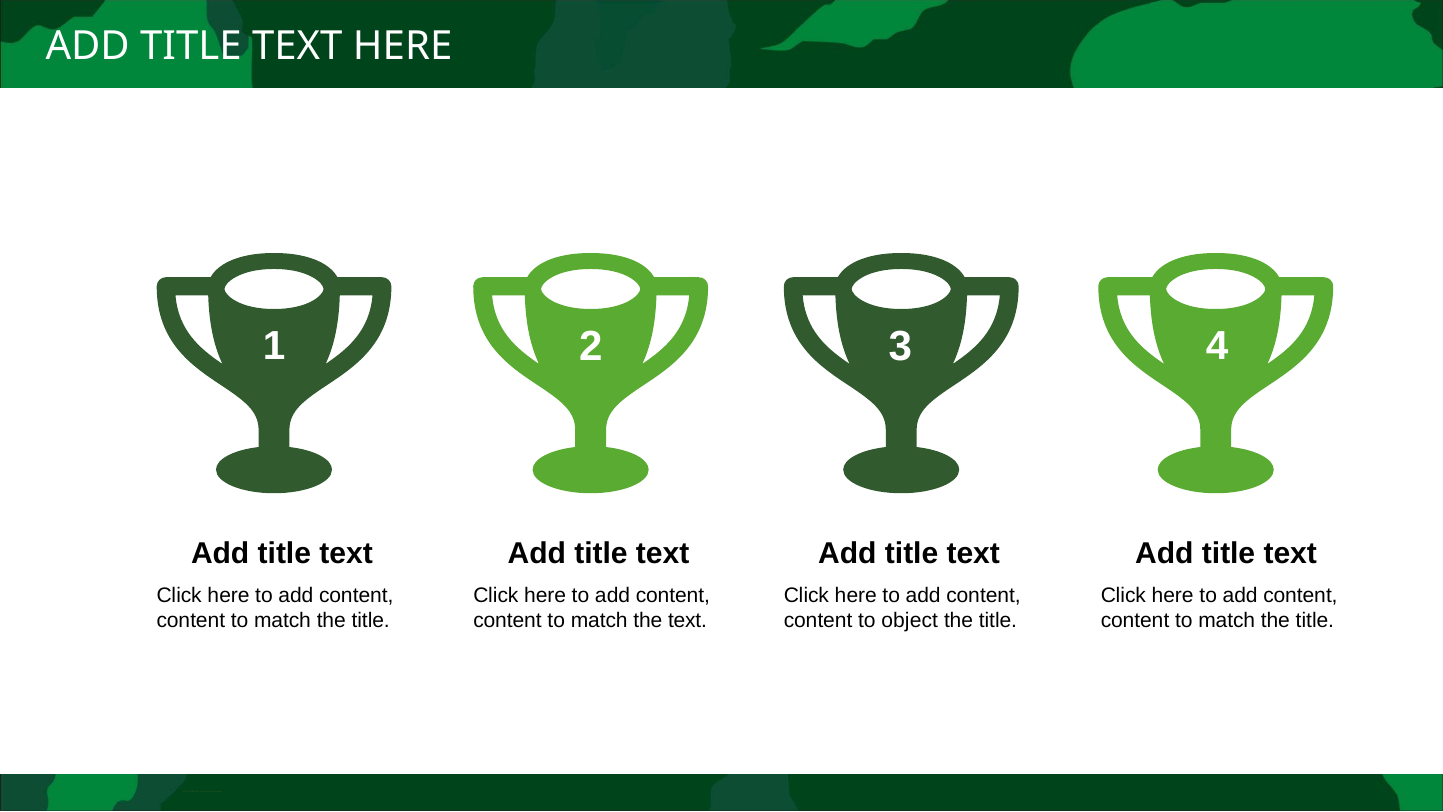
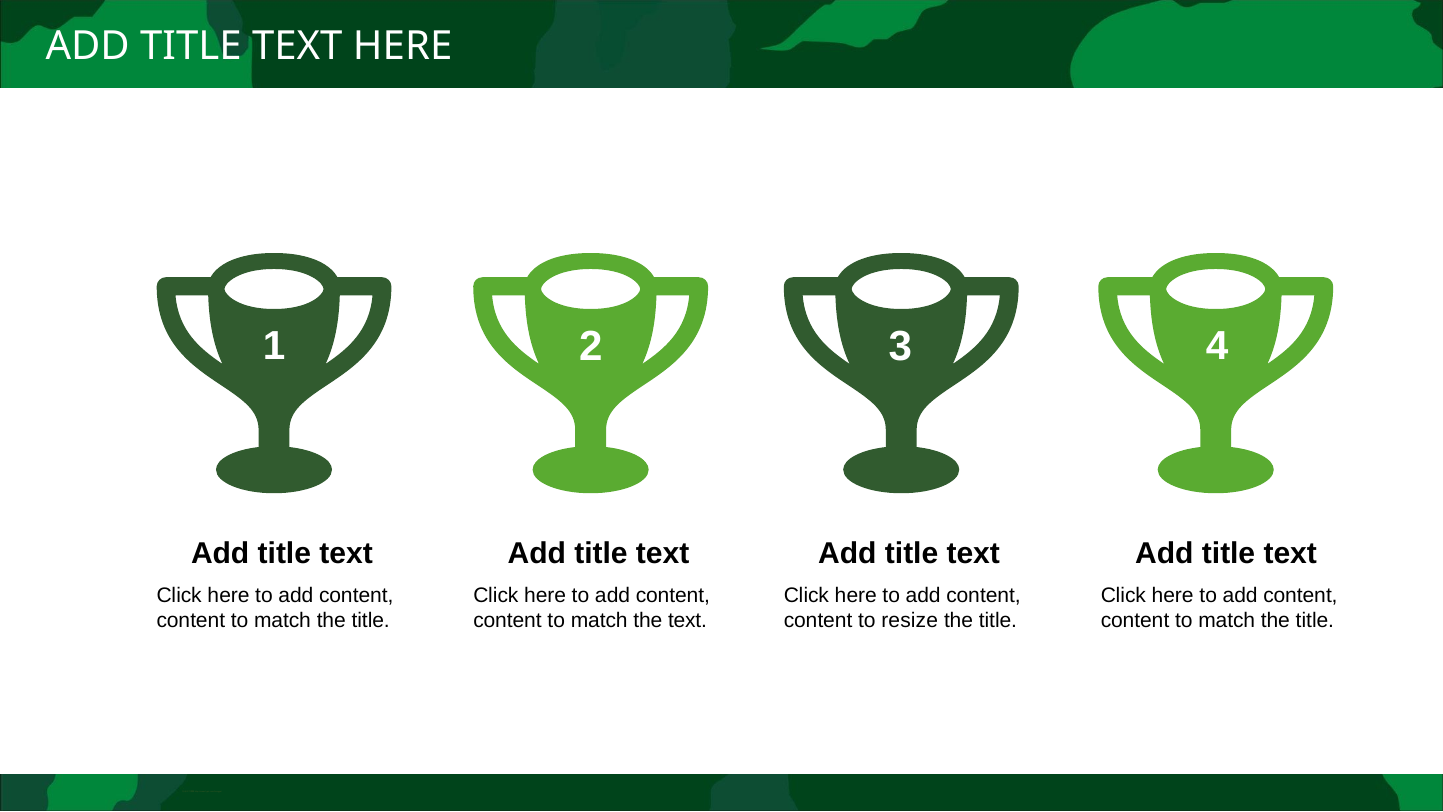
object: object -> resize
